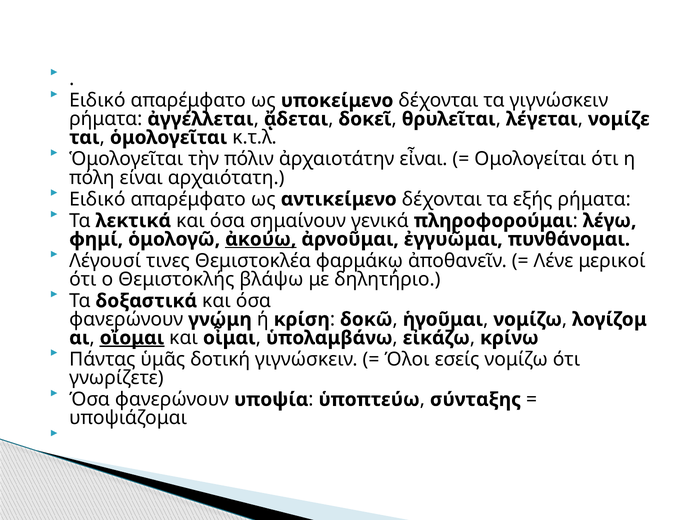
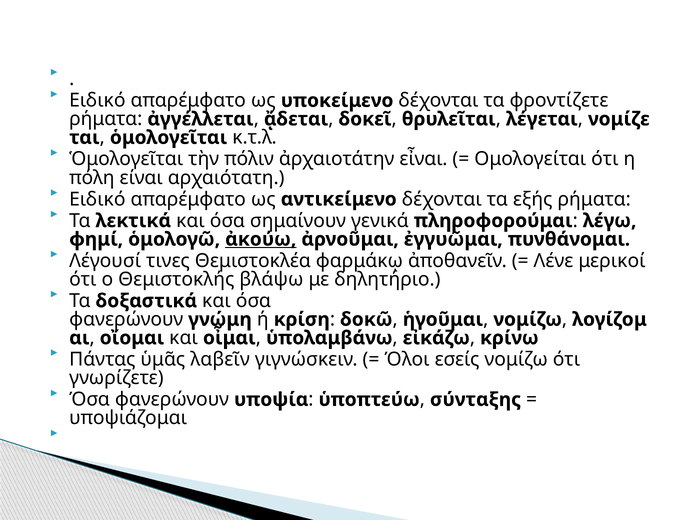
τα γιγνώσκειν: γιγνώσκειν -> φροντίζετε
οἴομαι underline: present -> none
δοτική: δοτική -> λαβεῖν
